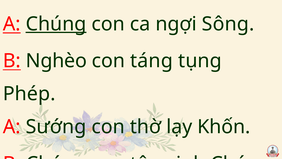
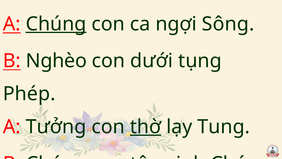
táng: táng -> dưới
Sướng: Sướng -> Tưởng
thờ underline: none -> present
Khốn: Khốn -> Tung
